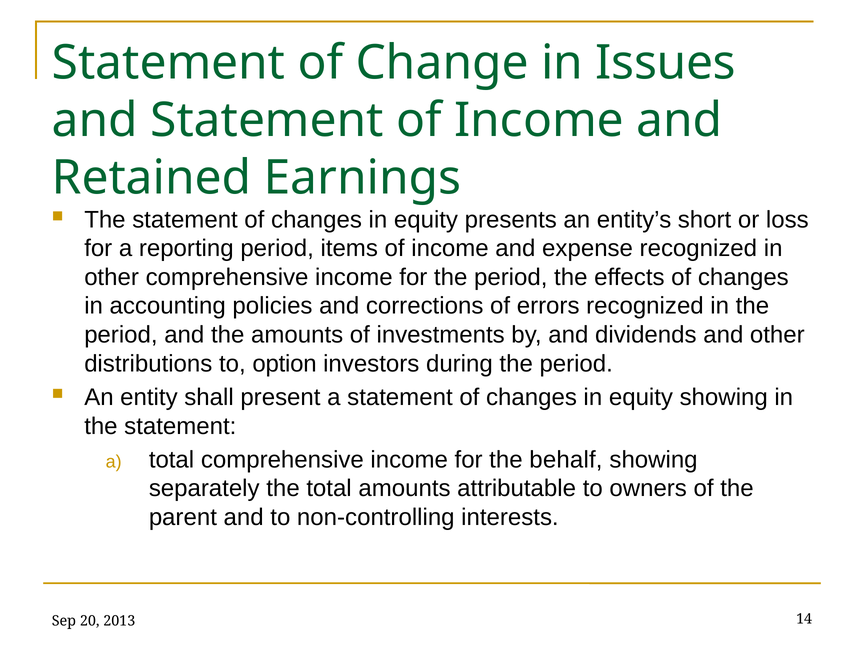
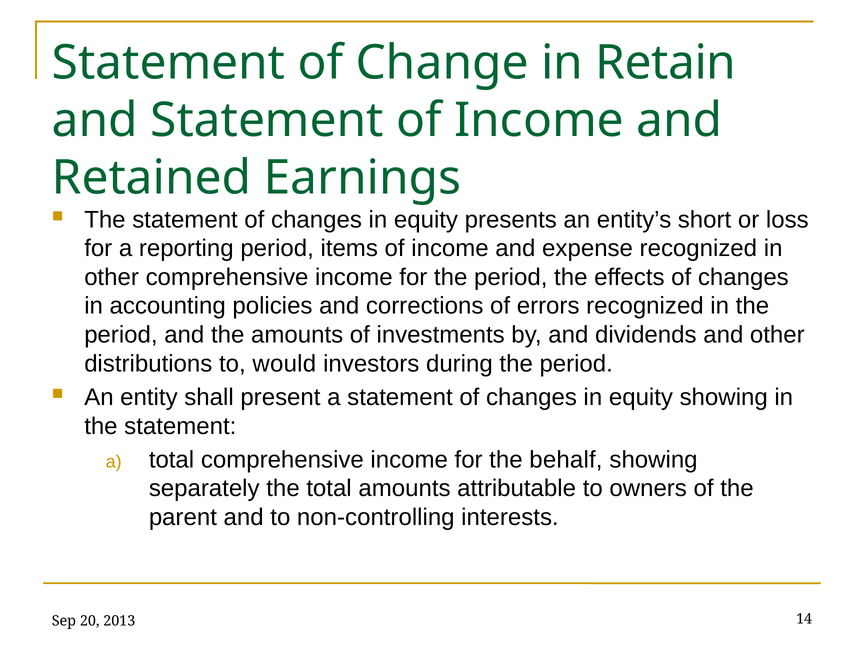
Issues: Issues -> Retain
option: option -> would
